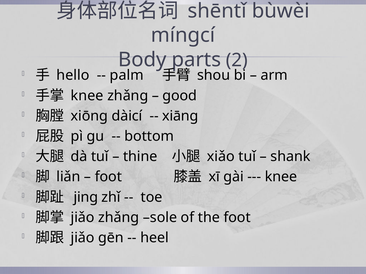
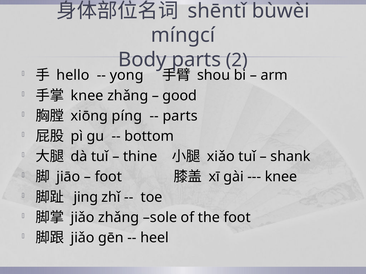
palm: palm -> yong
dàicí: dàicí -> píng
xiāng at (180, 116): xiāng -> parts
liǎn: liǎn -> jiāo
